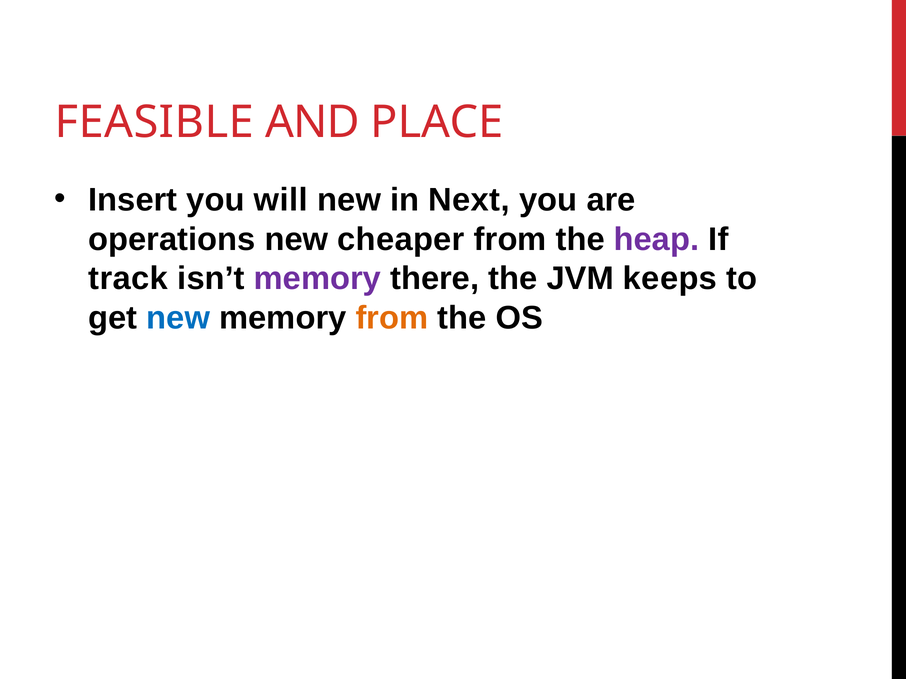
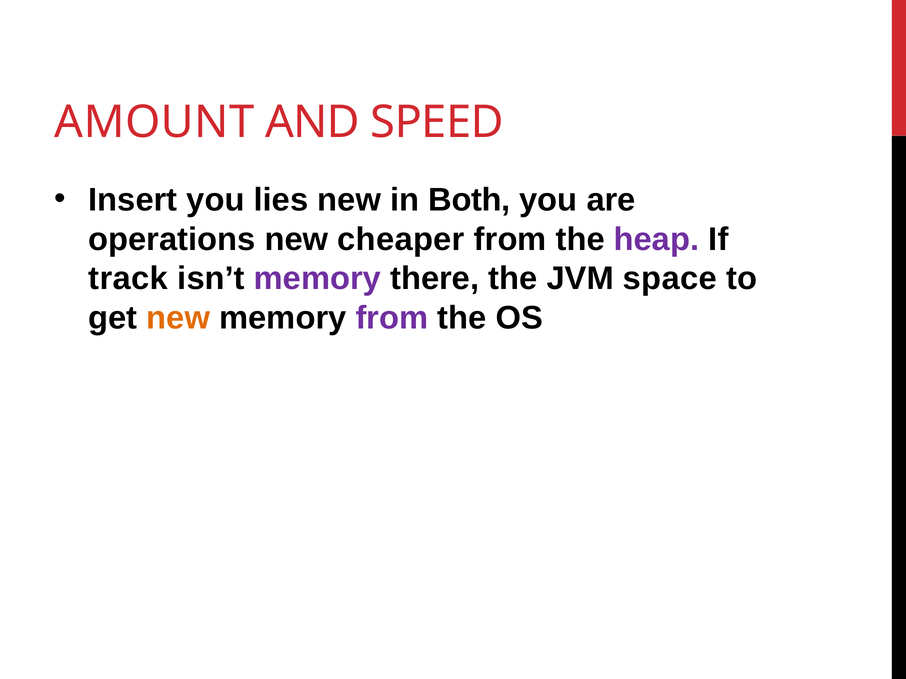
FEASIBLE: FEASIBLE -> AMOUNT
PLACE: PLACE -> SPEED
will: will -> lies
Next: Next -> Both
keeps: keeps -> space
new at (178, 318) colour: blue -> orange
from at (392, 318) colour: orange -> purple
